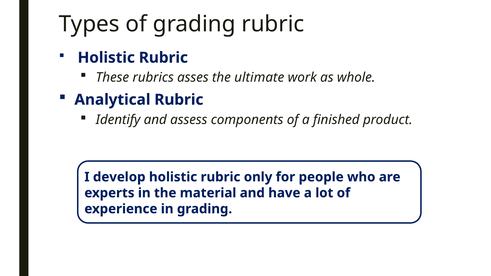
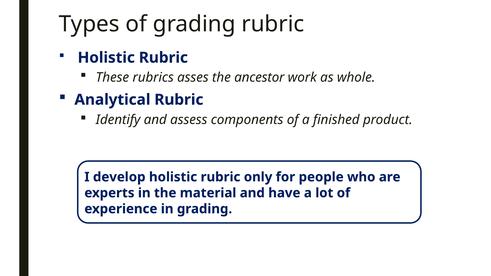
ultimate: ultimate -> ancestor
